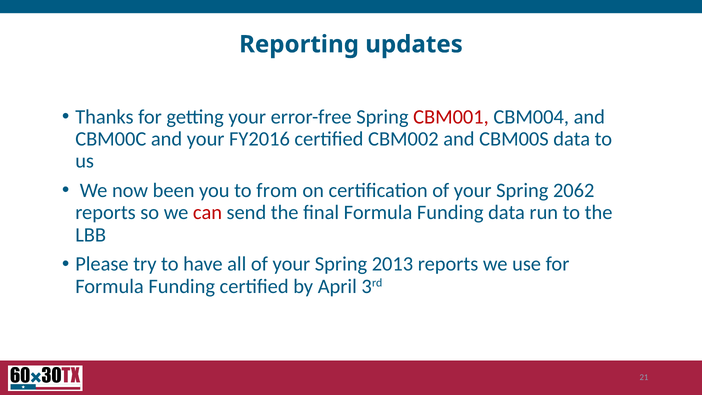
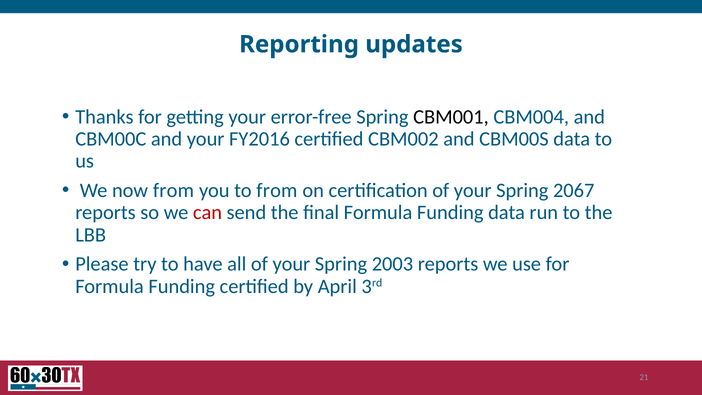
CBM001 colour: red -> black
now been: been -> from
2062: 2062 -> 2067
2013: 2013 -> 2003
